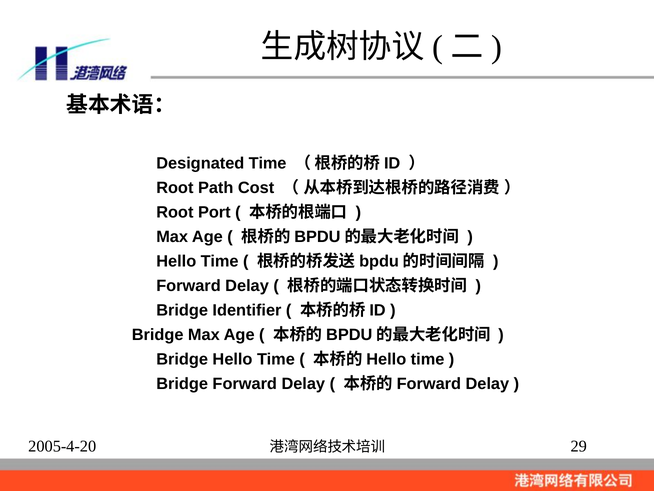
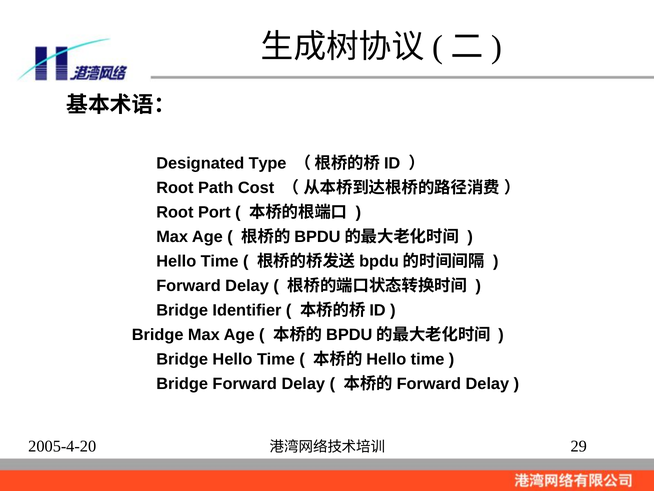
Designated Time: Time -> Type
